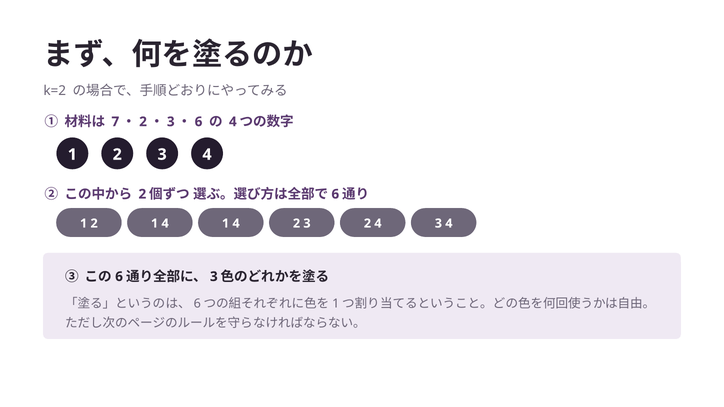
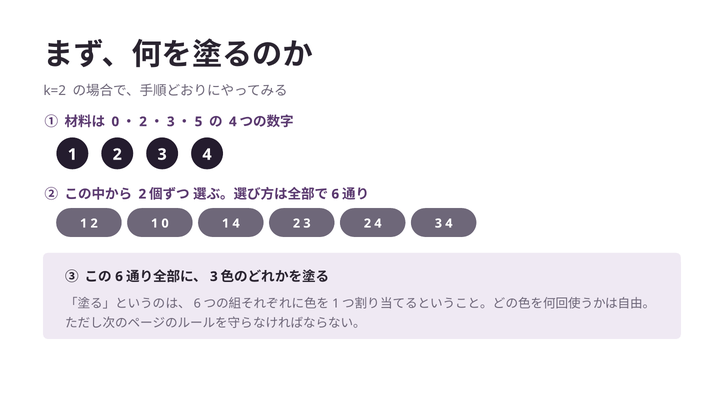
7 at (115, 122): 7 -> 0
6 at (199, 122): 6 -> 5
2 1 4: 4 -> 0
